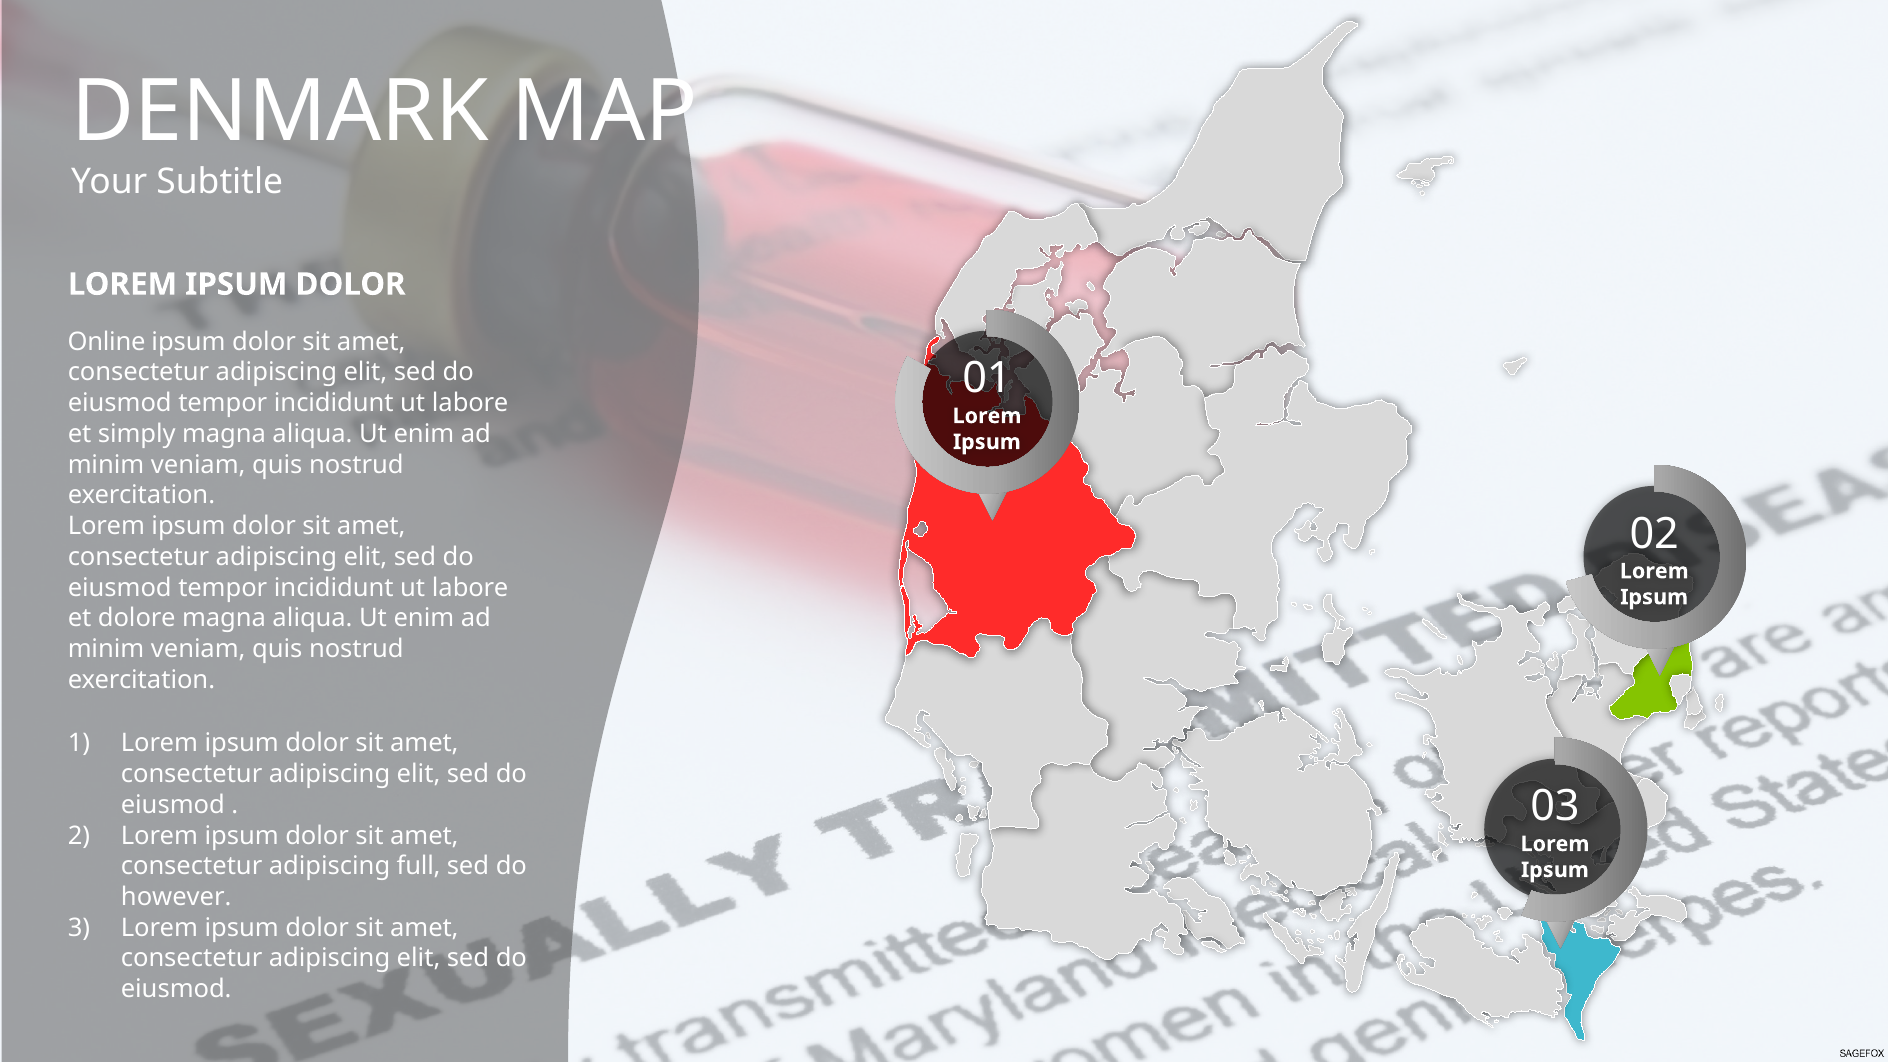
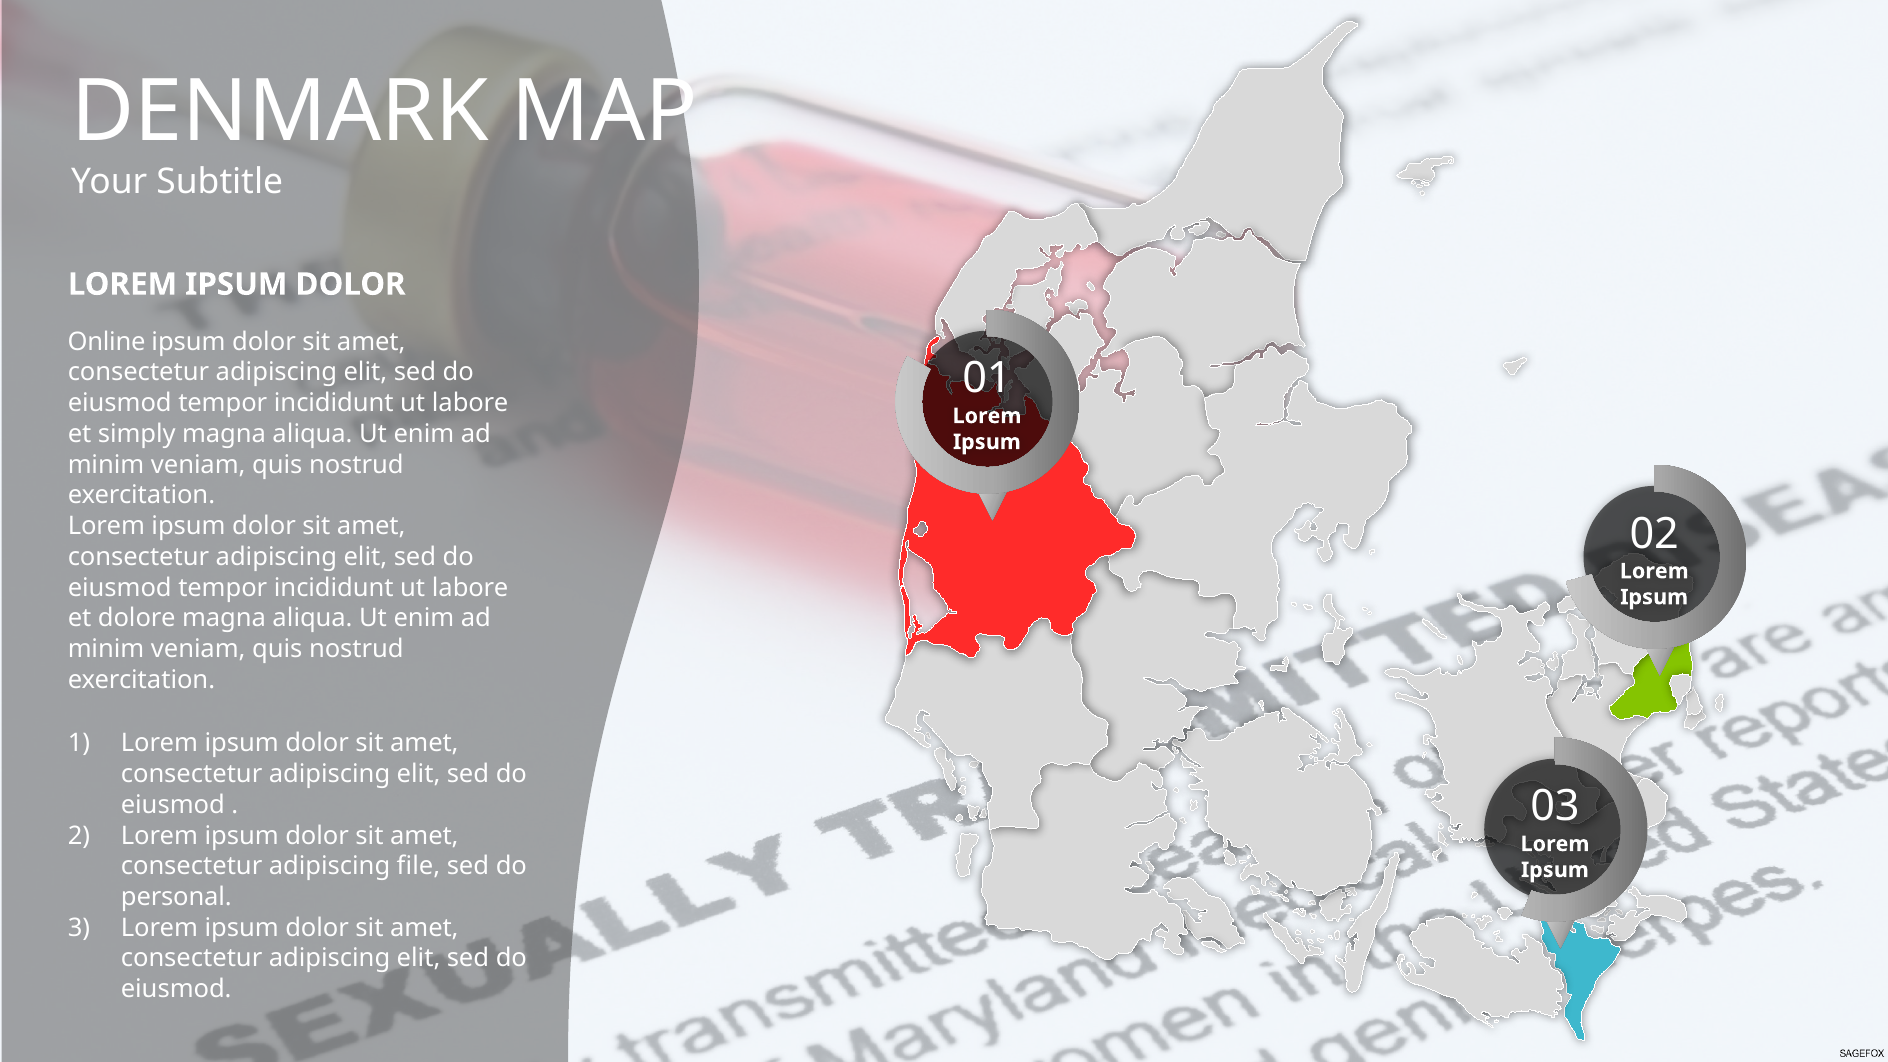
full: full -> file
however: however -> personal
